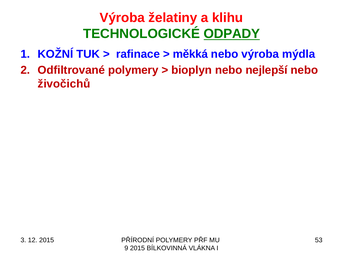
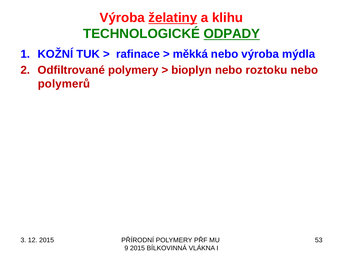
želatiny underline: none -> present
nejlepší: nejlepší -> roztoku
živočichů: živočichů -> polymerů
